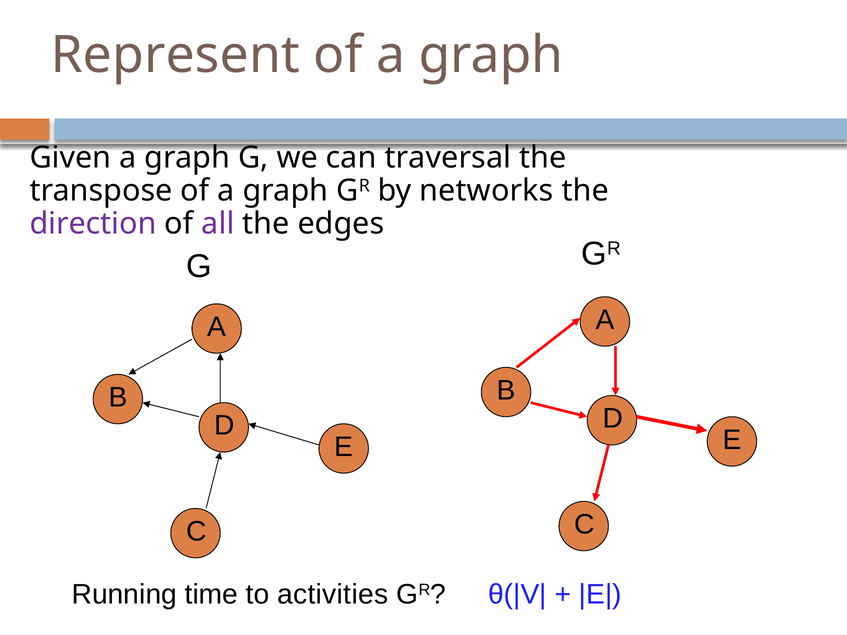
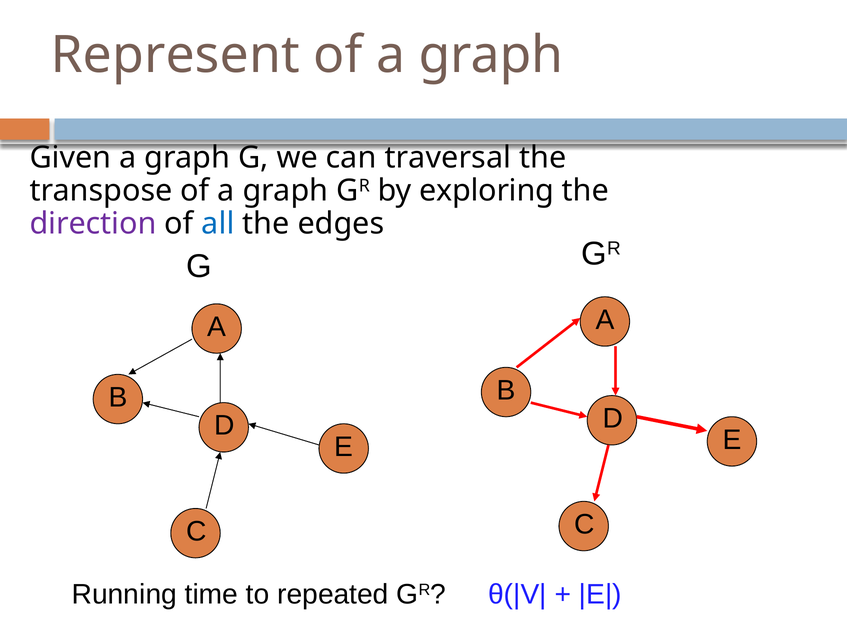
networks: networks -> exploring
all colour: purple -> blue
activities: activities -> repeated
